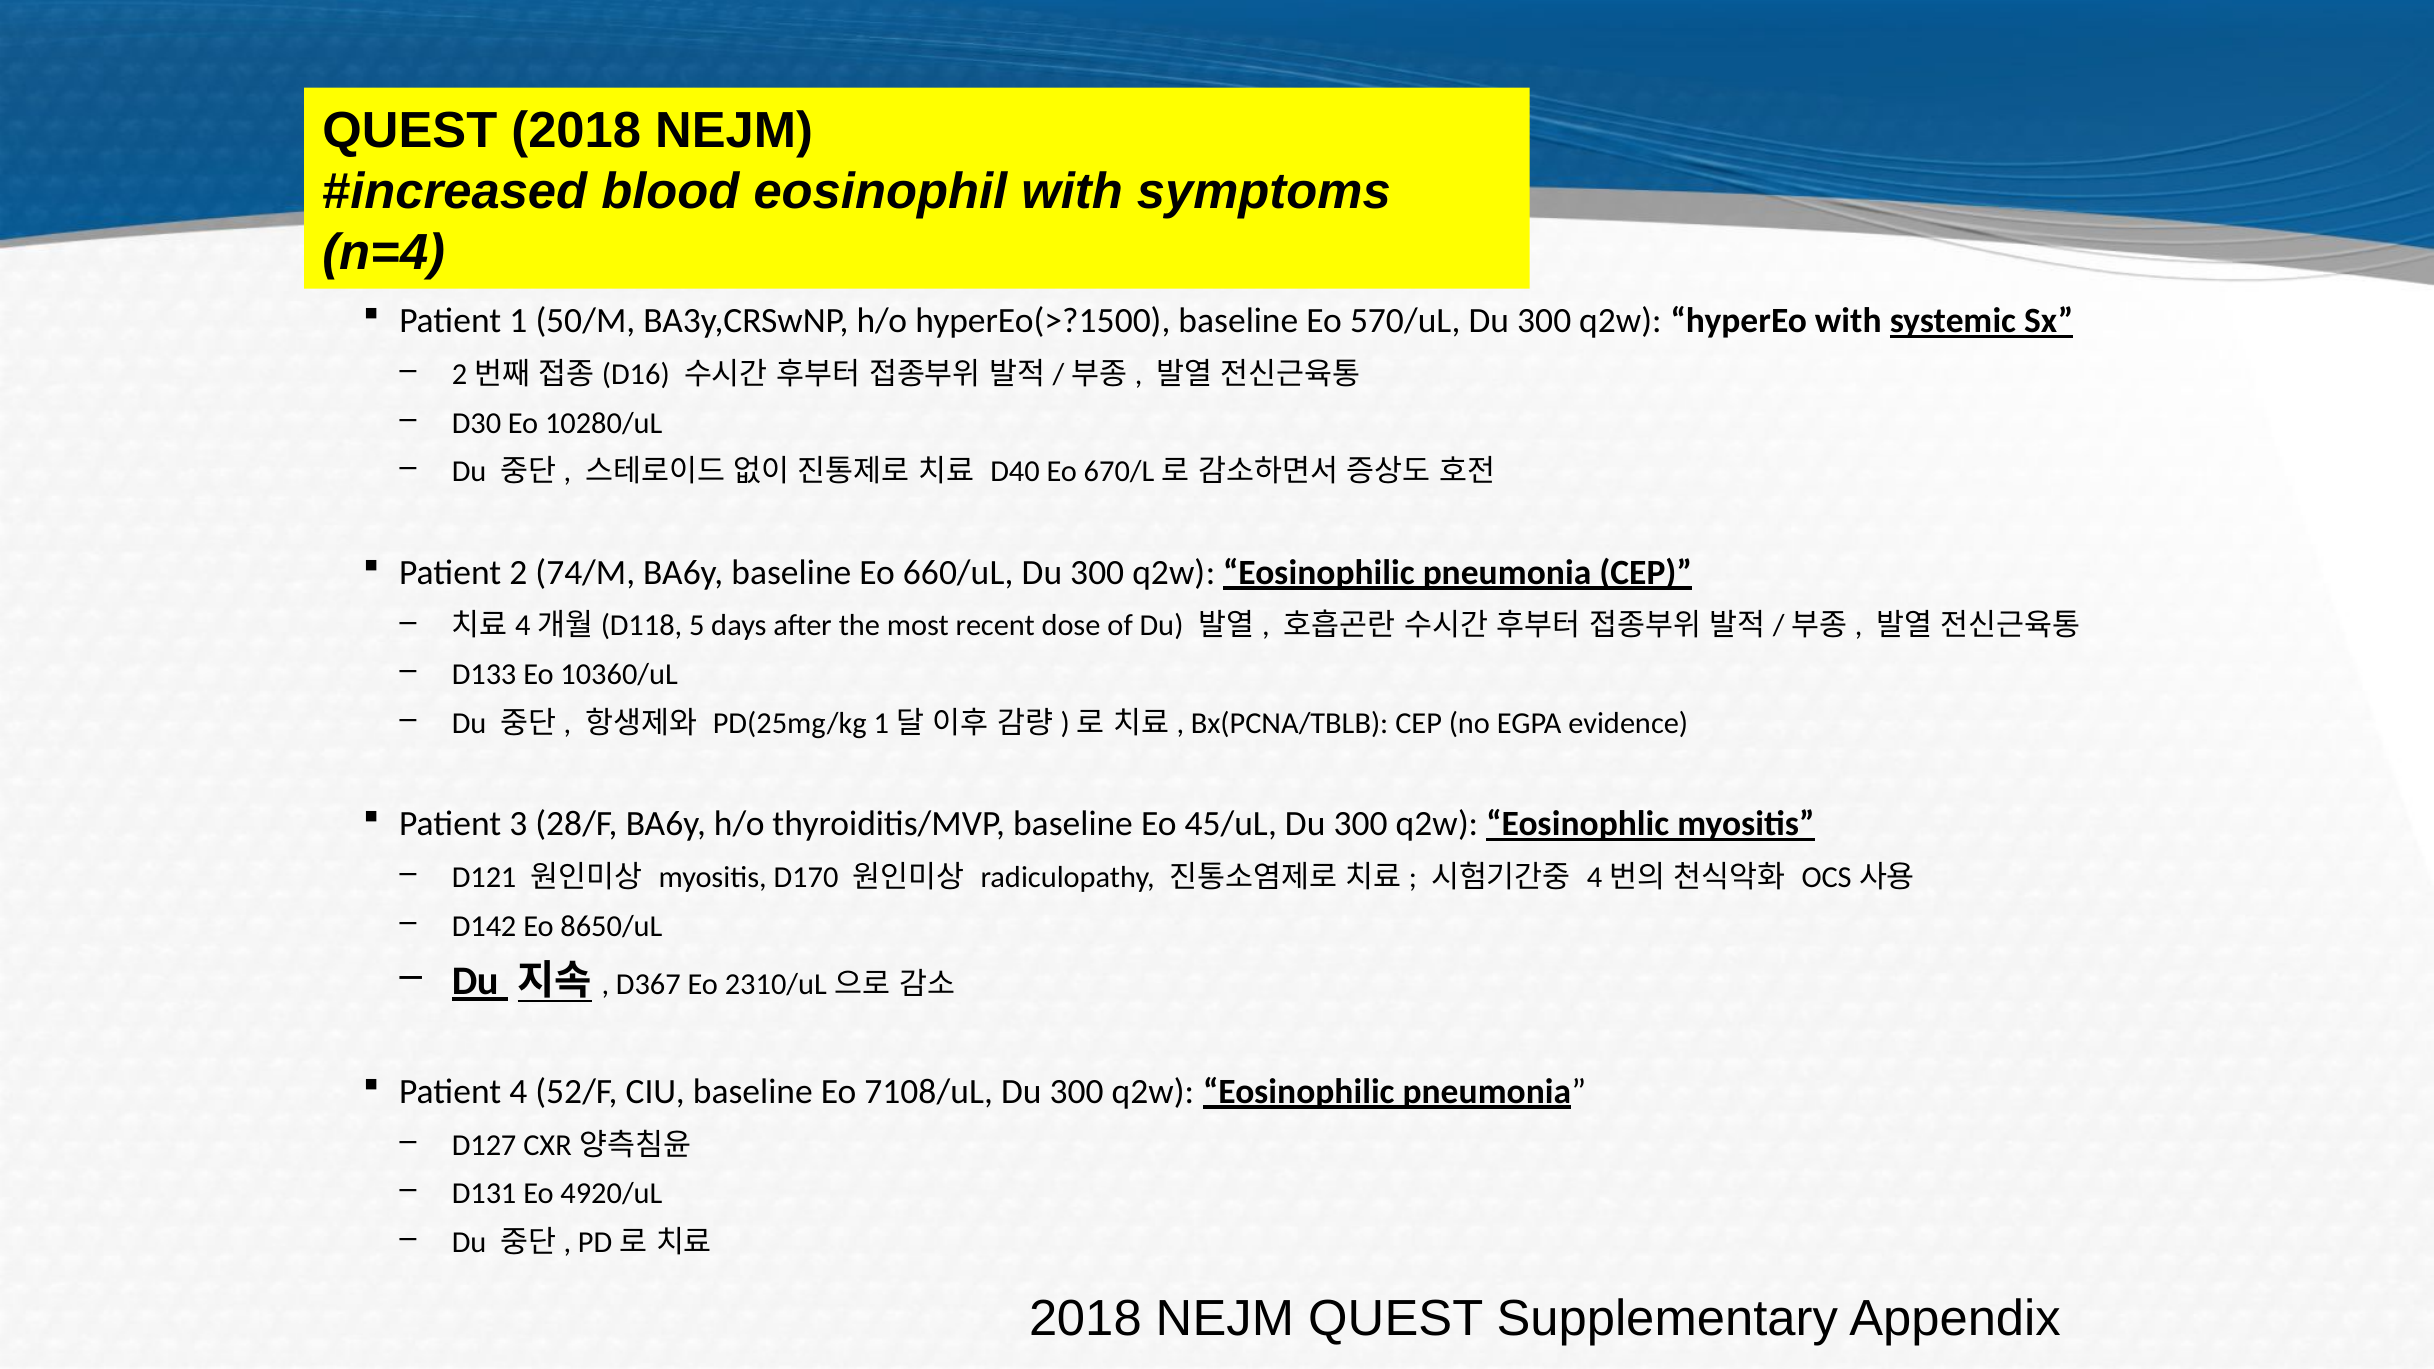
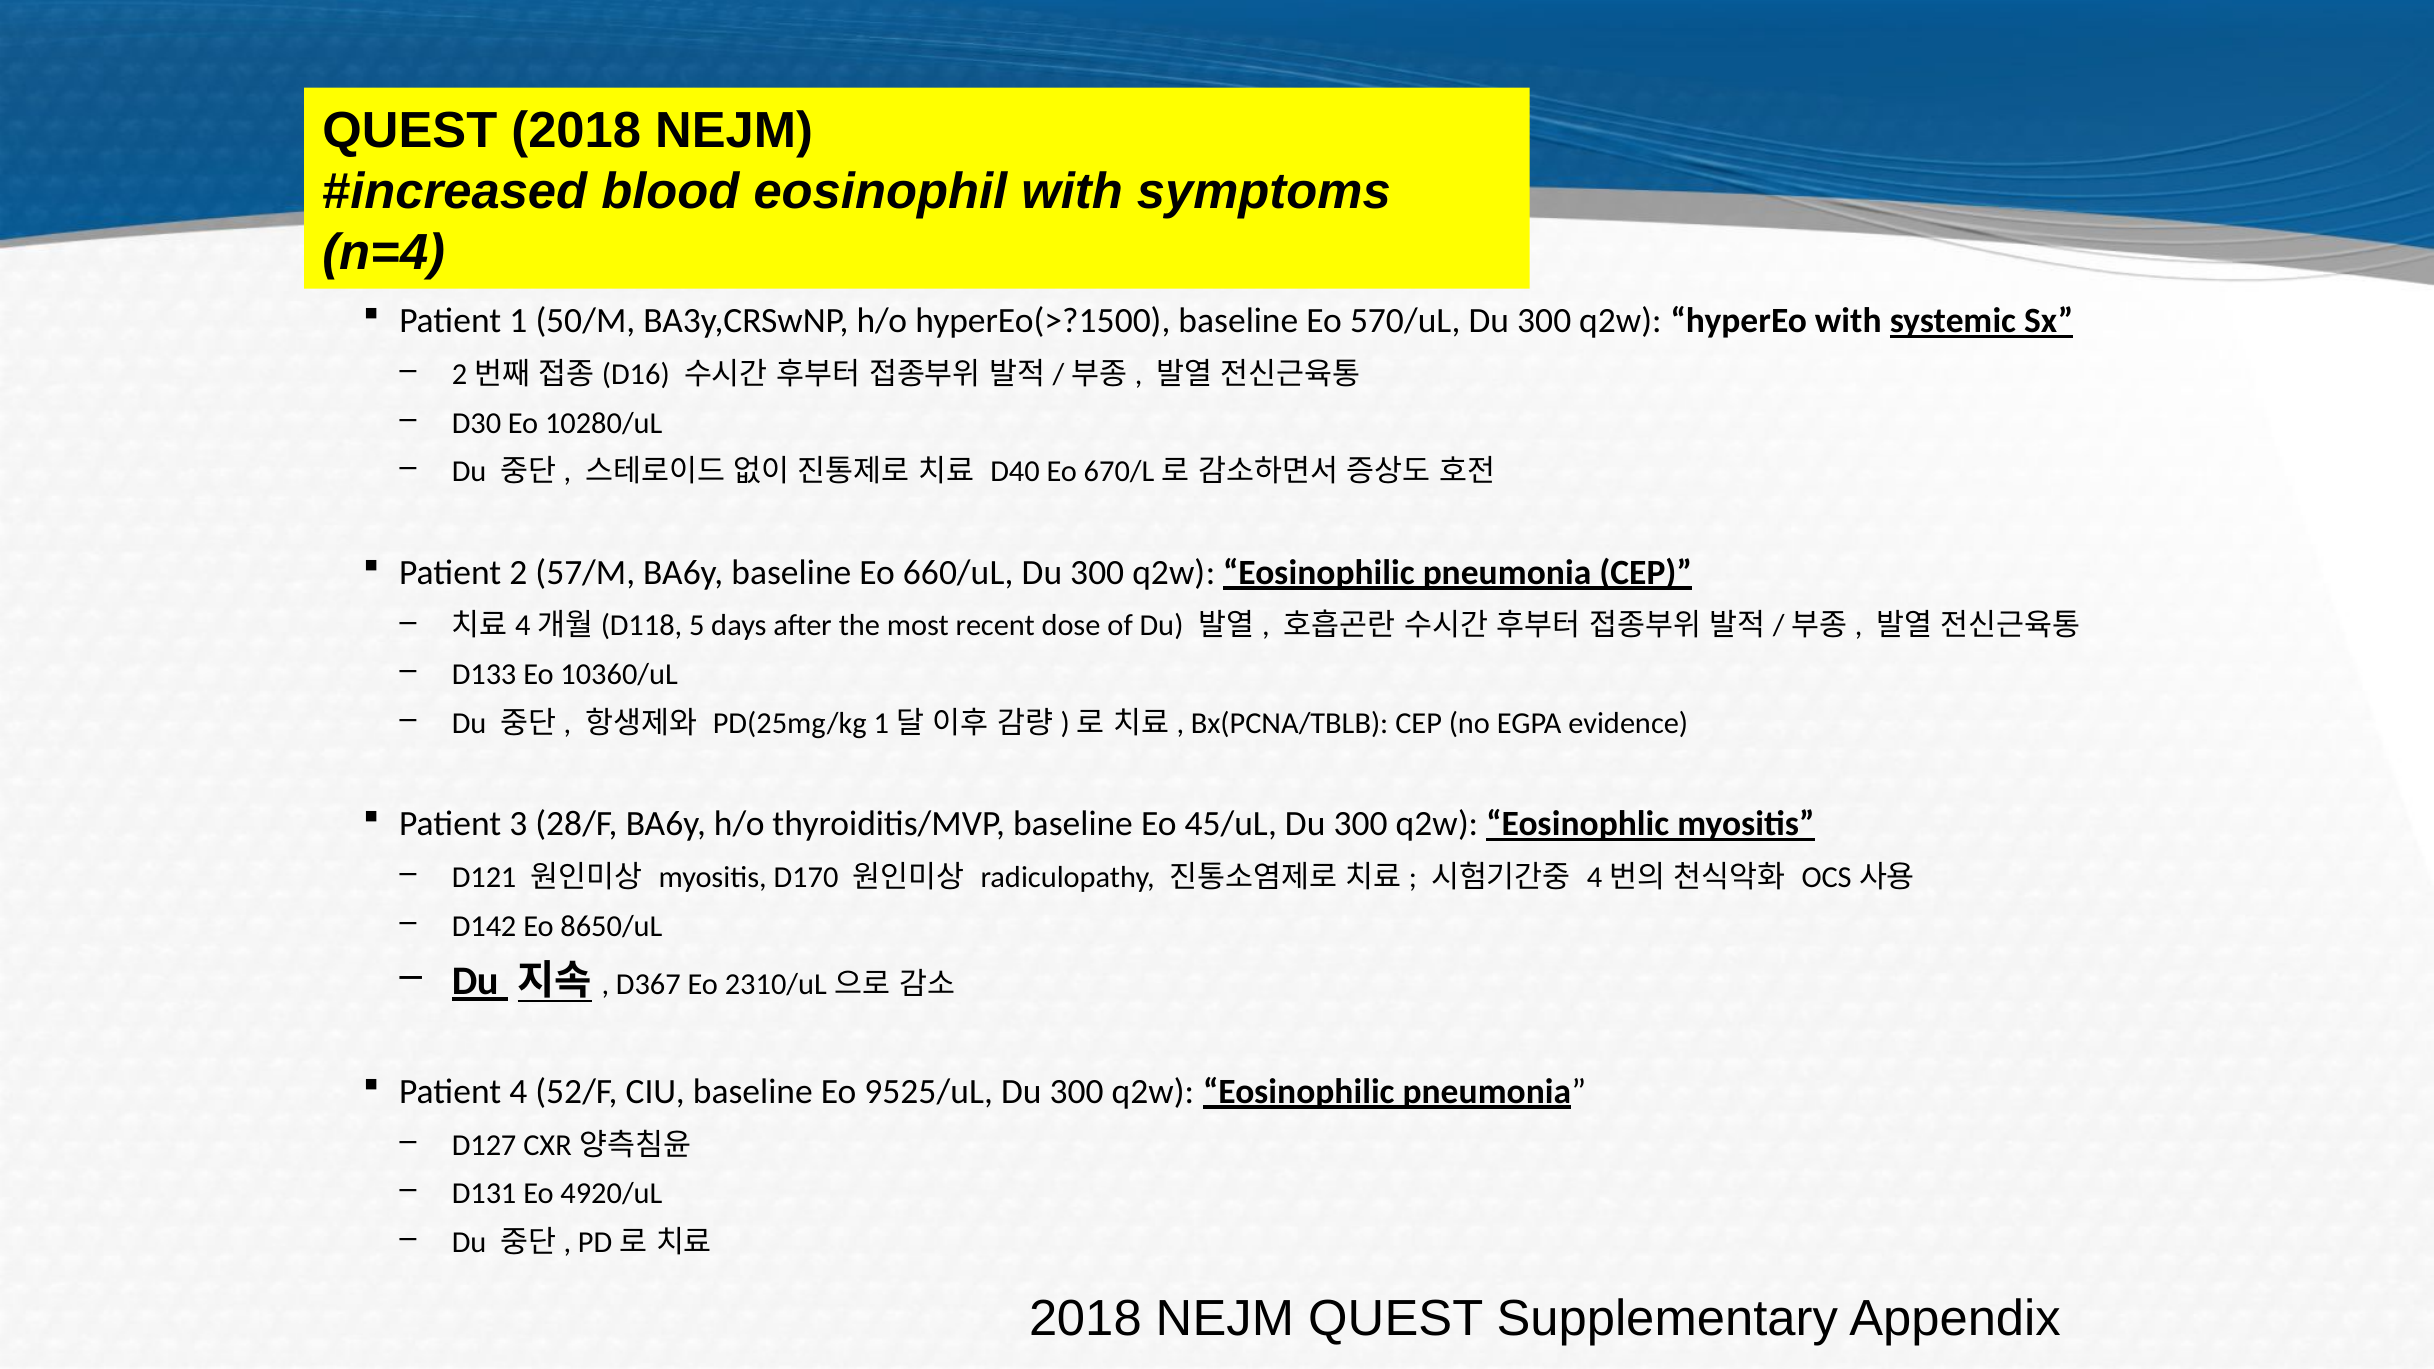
74/M: 74/M -> 57/M
7108/uL: 7108/uL -> 9525/uL
